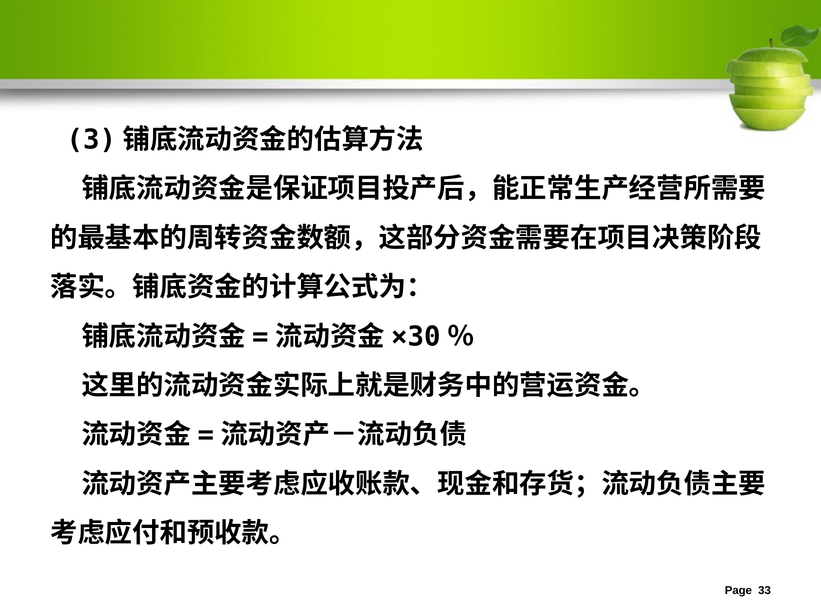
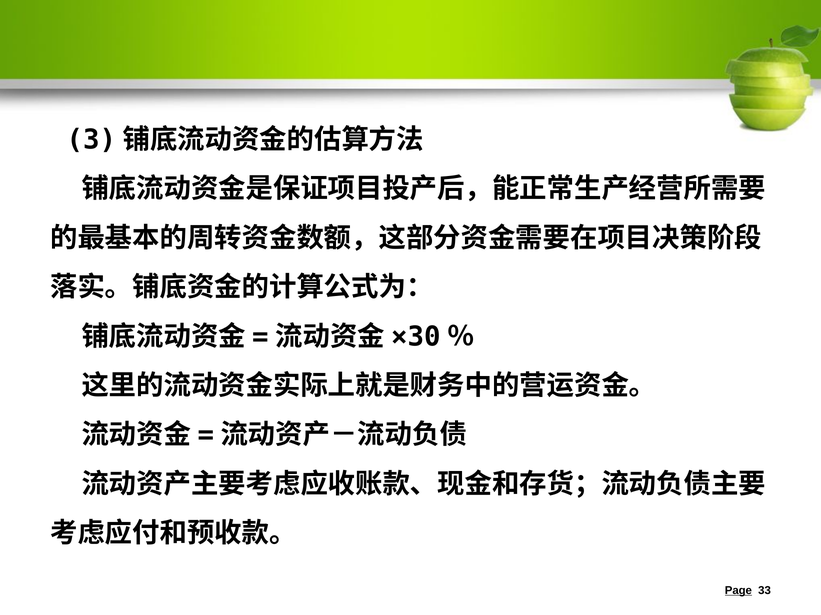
Page underline: none -> present
